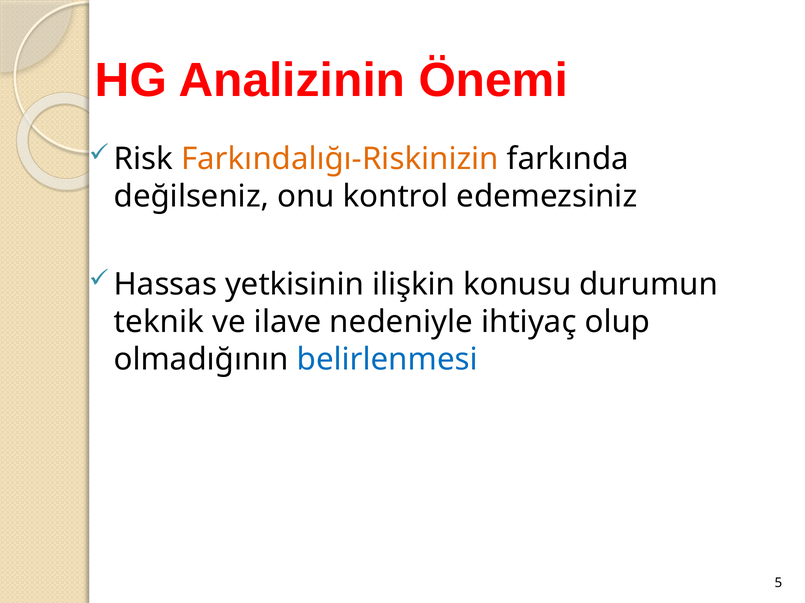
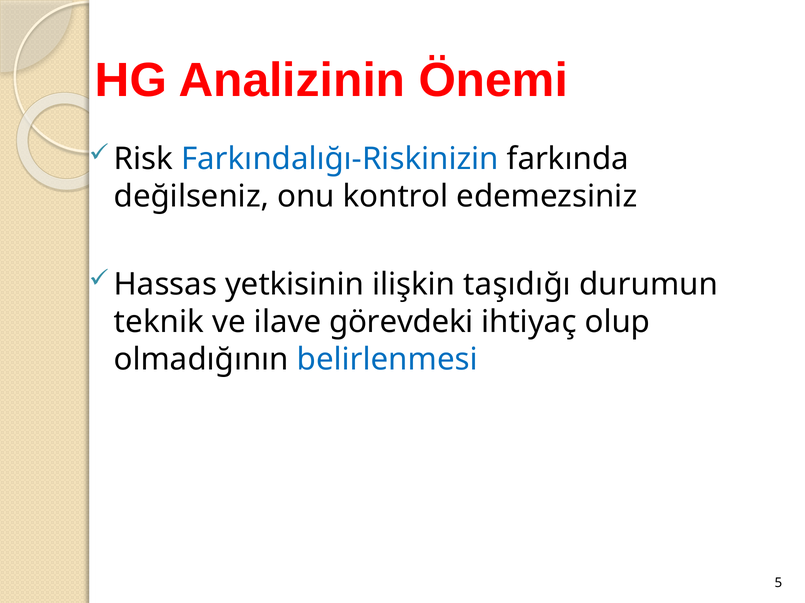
Farkındalığı-Riskinizin colour: orange -> blue
konusu: konusu -> taşıdığı
nedeniyle: nedeniyle -> görevdeki
